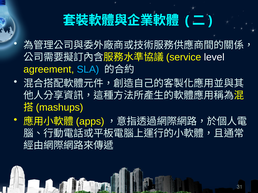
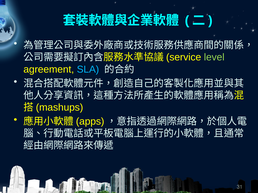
level colour: white -> light green
